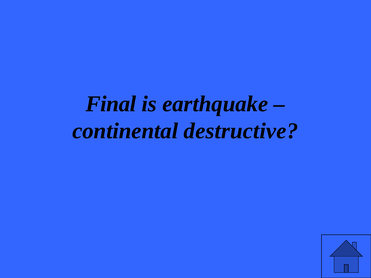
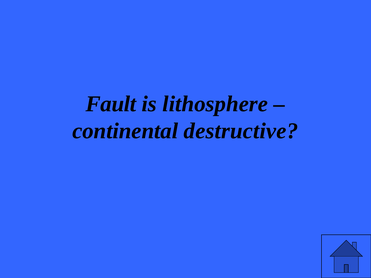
Final: Final -> Fault
earthquake: earthquake -> lithosphere
